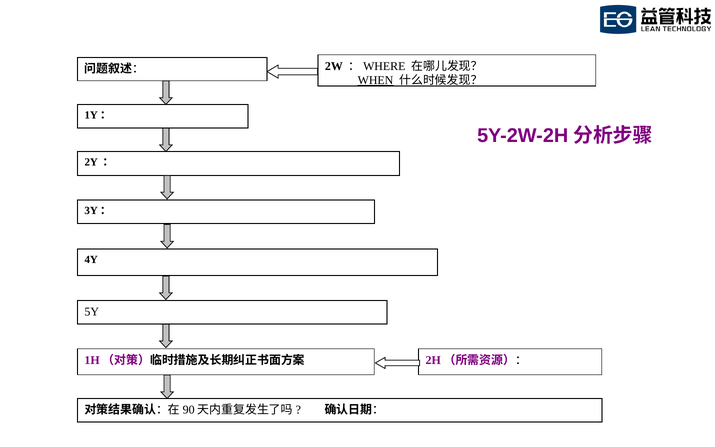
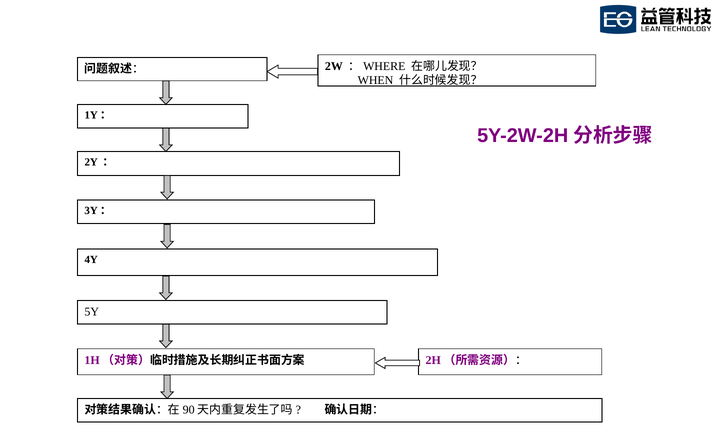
WHEN underline: present -> none
